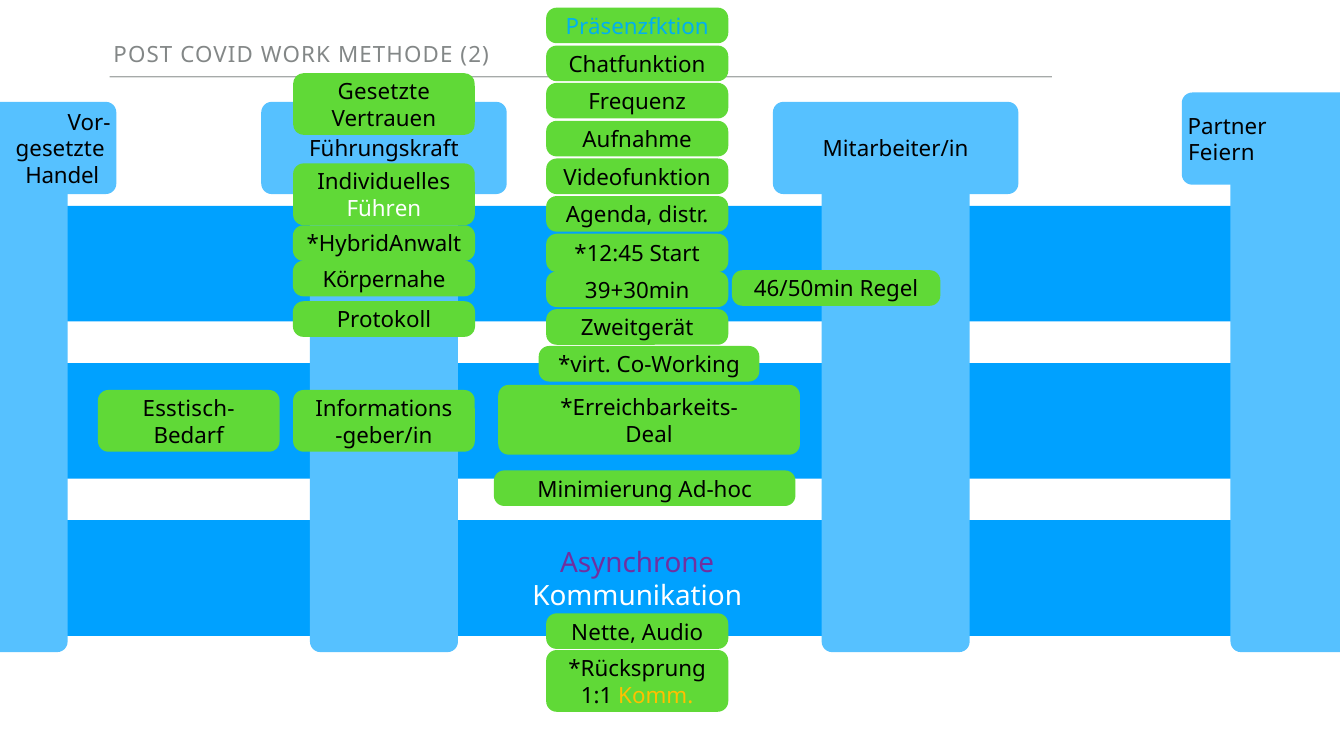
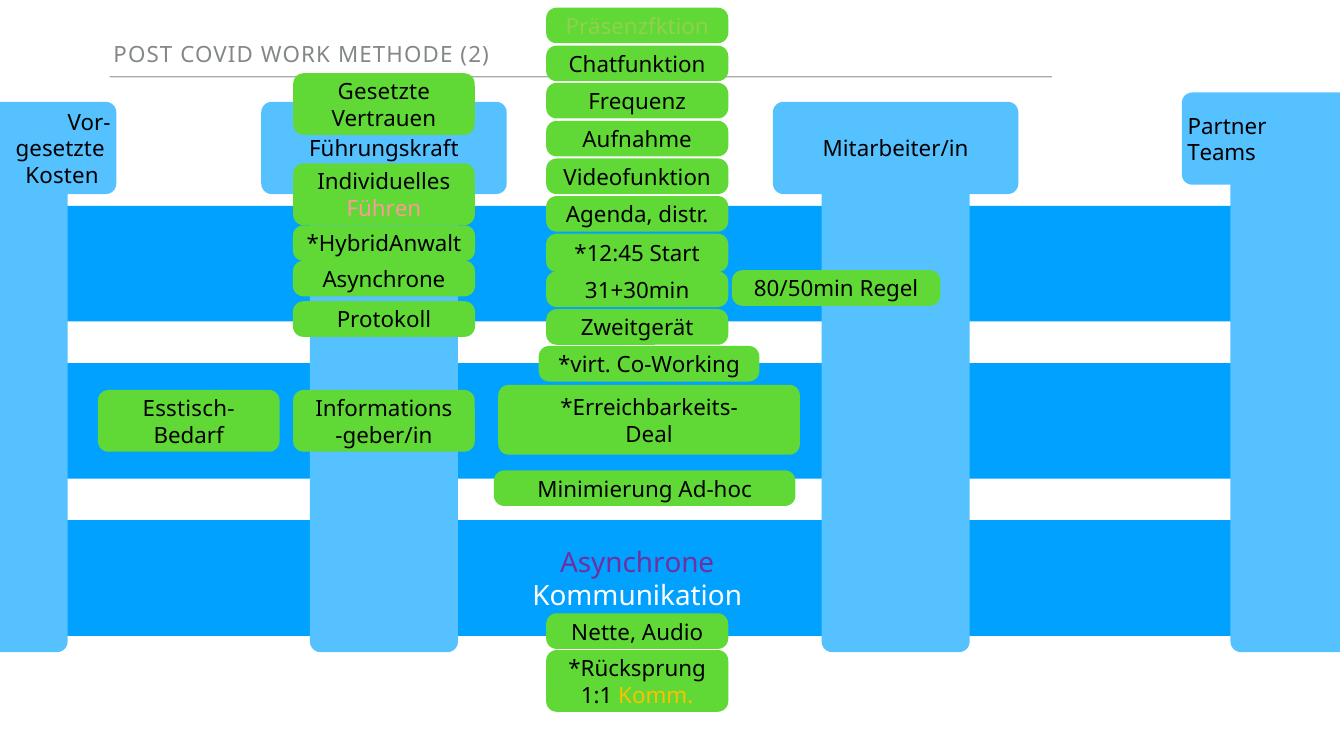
Präsenzfktion colour: light blue -> light green
Feiern: Feiern -> Teams
Handel: Handel -> Kosten
Führen colour: white -> pink
Körpernahe at (384, 280): Körpernahe -> Asynchrone
46/50min: 46/50min -> 80/50min
39+30min: 39+30min -> 31+30min
